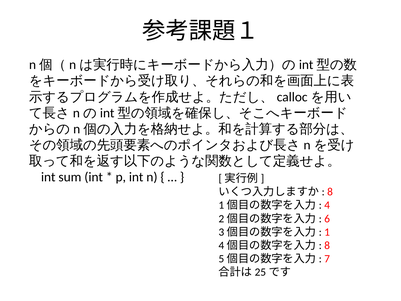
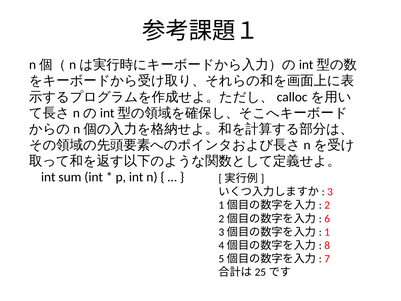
8 at (330, 192): 8 -> 3
4: 4 -> 2
